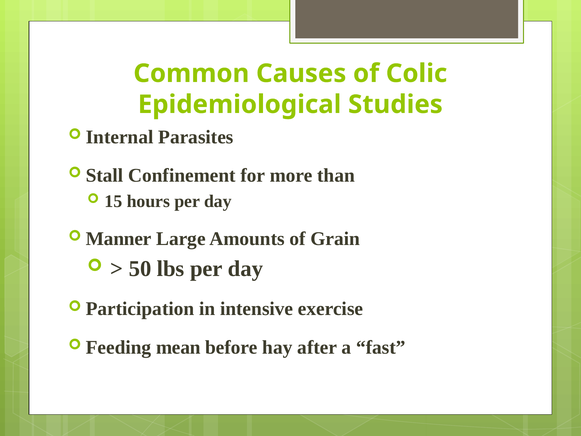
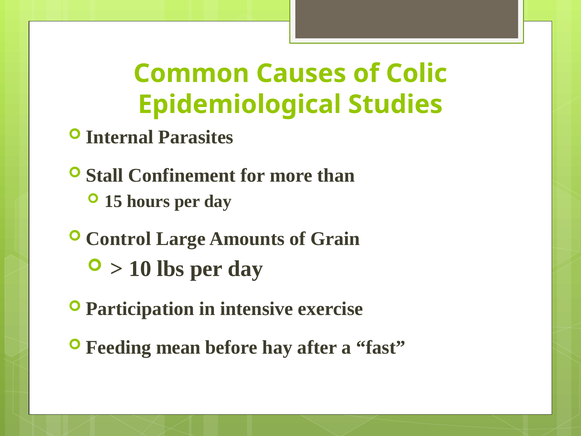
Manner: Manner -> Control
50: 50 -> 10
